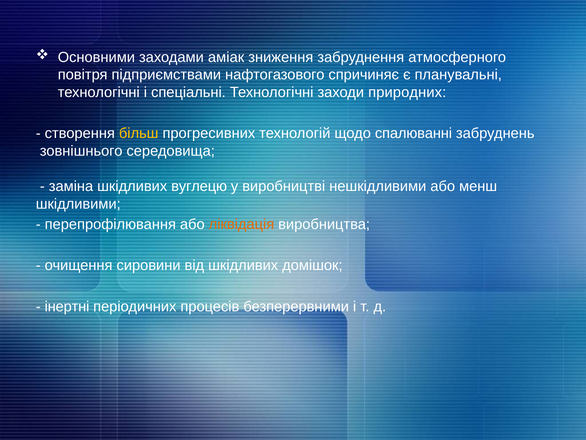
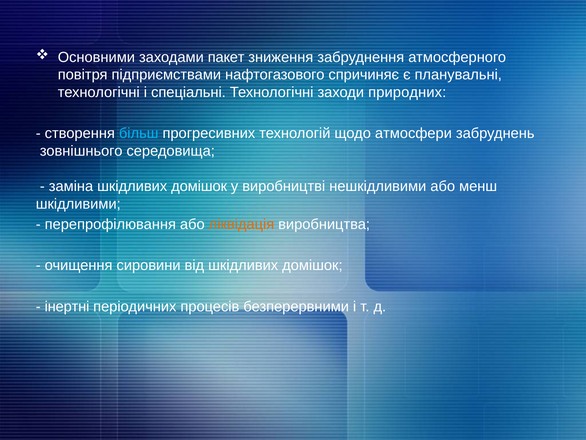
аміак: аміак -> пакет
більш colour: yellow -> light blue
спалюванні: спалюванні -> атмосфери
заміна шкідливих вуглецю: вуглецю -> домішок
